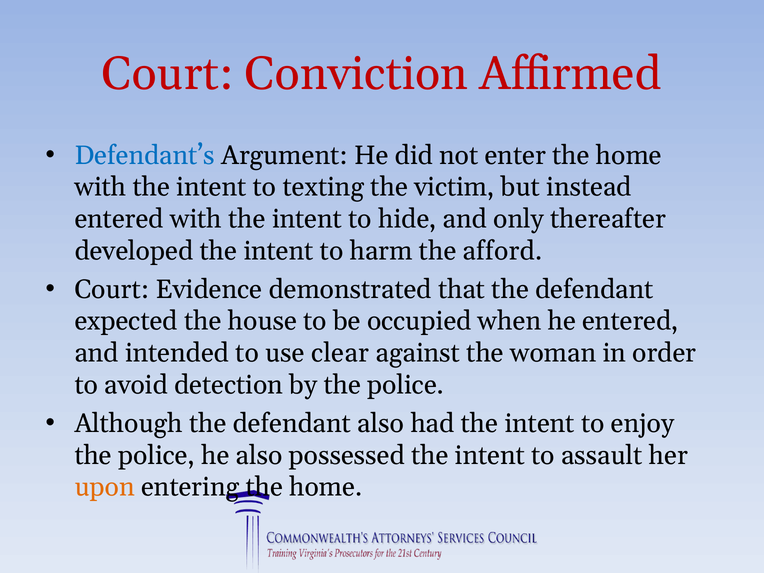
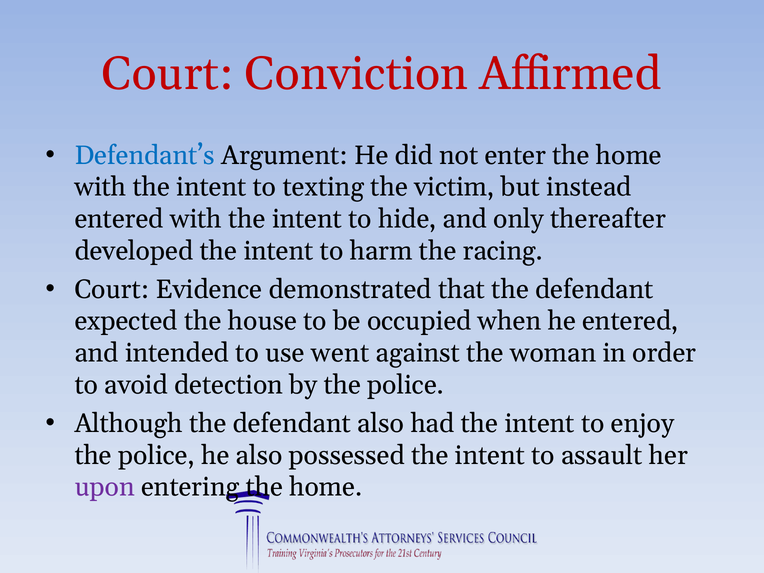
afford: afford -> racing
clear: clear -> went
upon colour: orange -> purple
